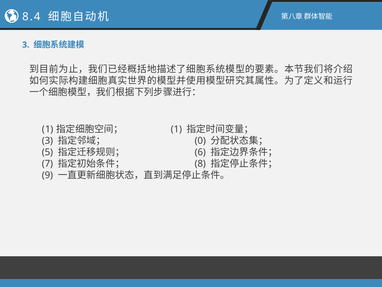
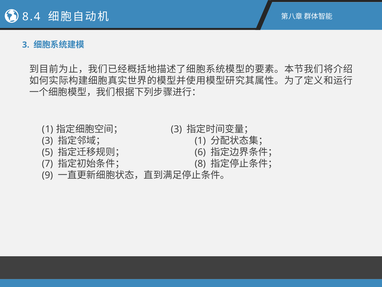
1 at (176, 129): 1 -> 3
0 at (200, 140): 0 -> 1
